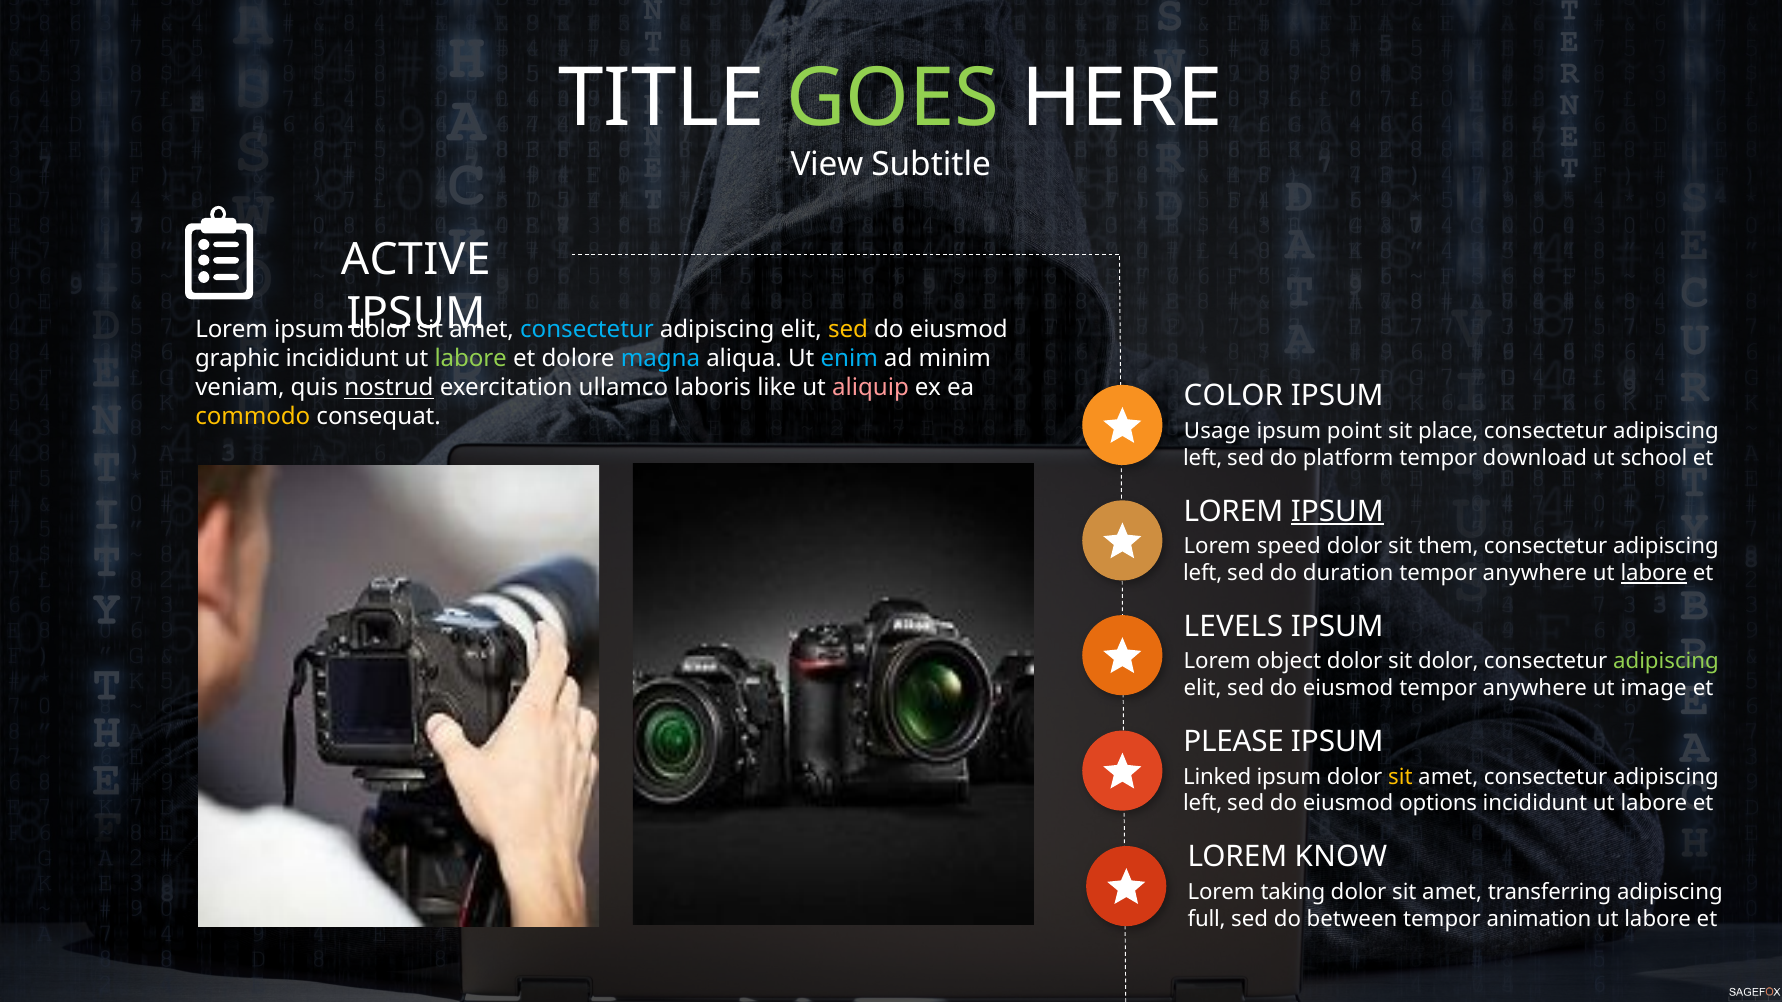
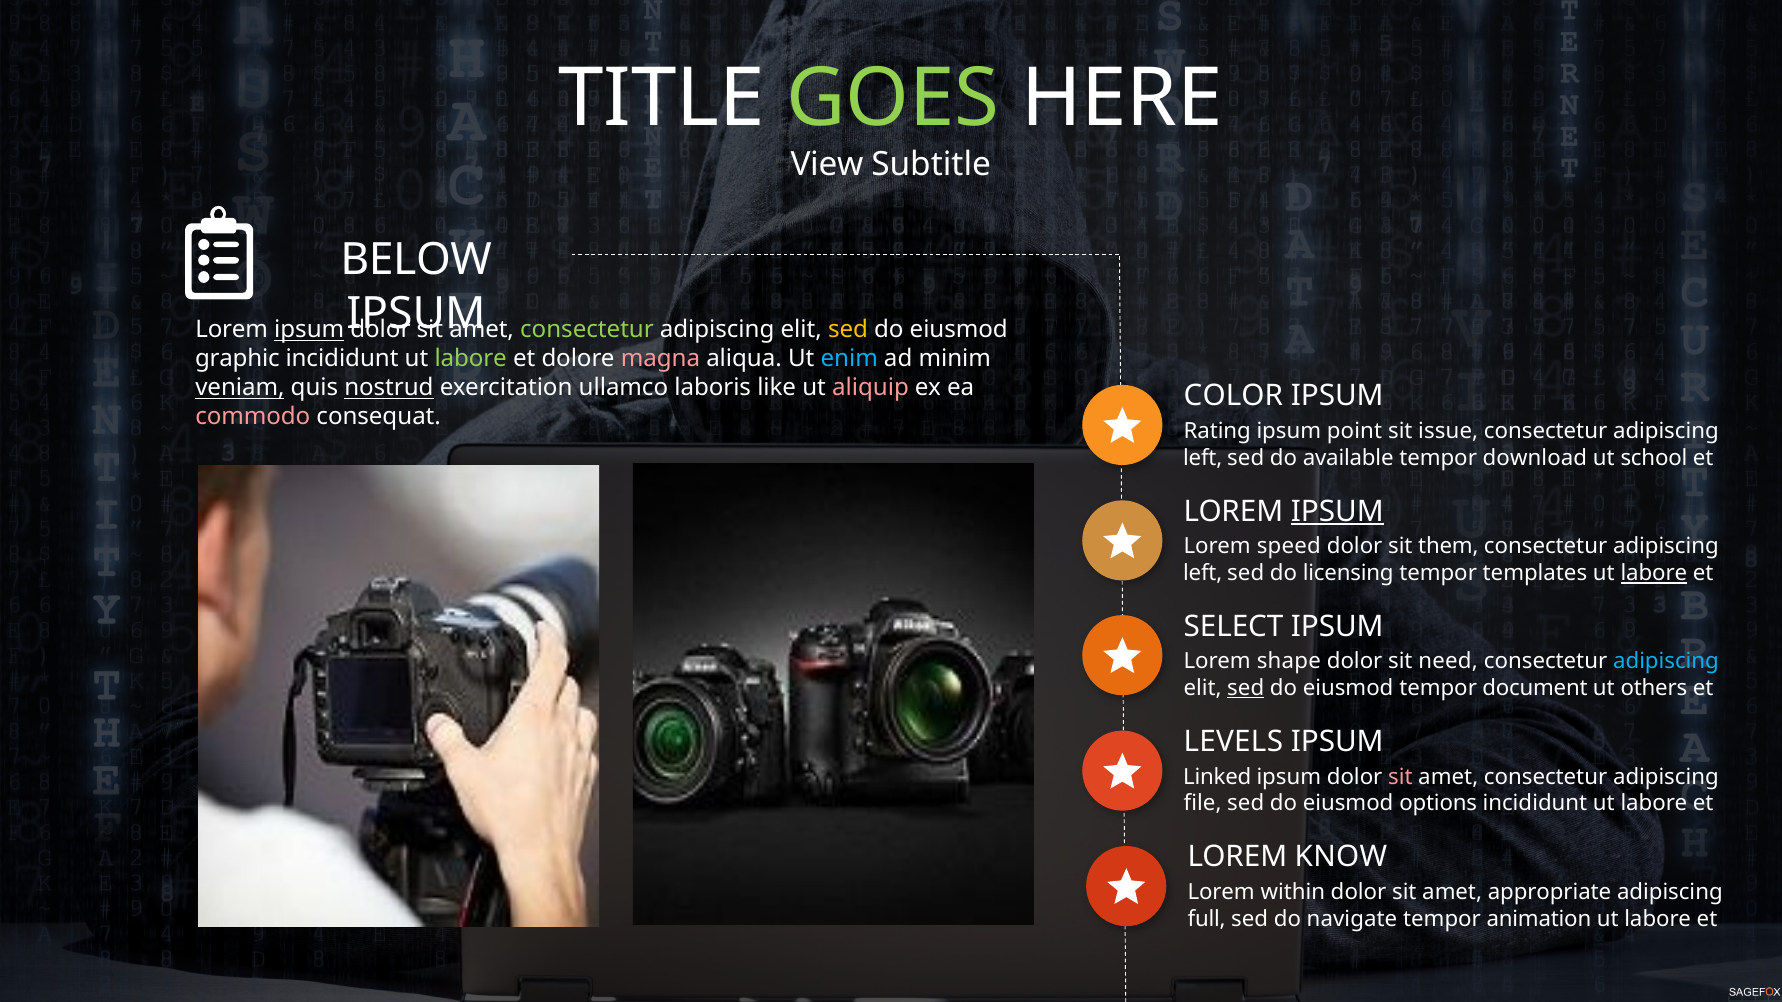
ACTIVE: ACTIVE -> BELOW
ipsum at (309, 330) underline: none -> present
consectetur at (587, 330) colour: light blue -> light green
magna colour: light blue -> pink
veniam underline: none -> present
commodo colour: yellow -> pink
Usage: Usage -> Rating
place: place -> issue
platform: platform -> available
duration: duration -> licensing
anywhere at (1535, 574): anywhere -> templates
LEVELS: LEVELS -> SELECT
object: object -> shape
sit dolor: dolor -> need
adipiscing at (1666, 662) colour: light green -> light blue
sed at (1246, 688) underline: none -> present
eiusmod tempor anywhere: anywhere -> document
image: image -> others
PLEASE: PLEASE -> LEVELS
sit at (1400, 777) colour: yellow -> pink
left at (1203, 804): left -> file
taking: taking -> within
transferring: transferring -> appropriate
between: between -> navigate
